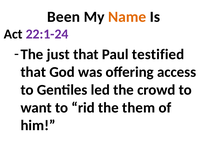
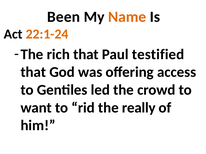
22:1-24 colour: purple -> orange
just: just -> rich
them: them -> really
